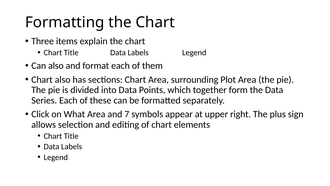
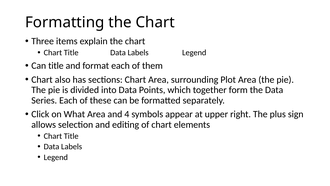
Can also: also -> title
7: 7 -> 4
